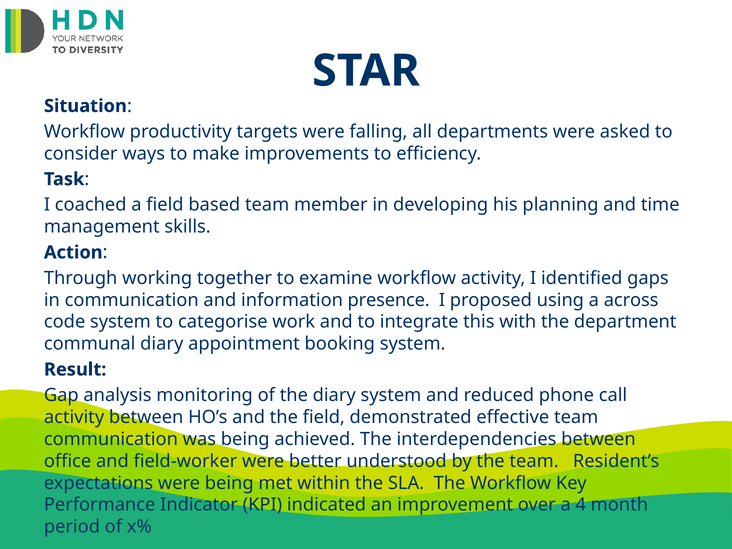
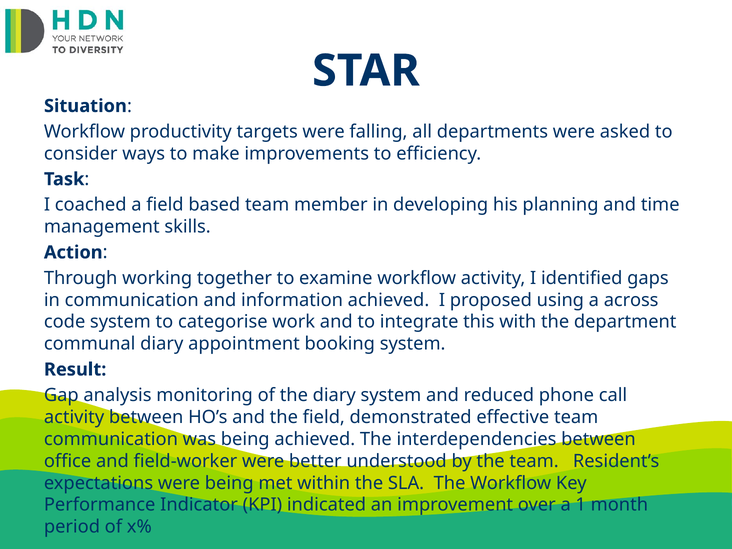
information presence: presence -> achieved
4: 4 -> 1
